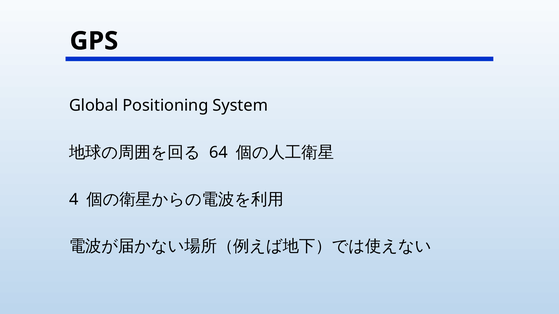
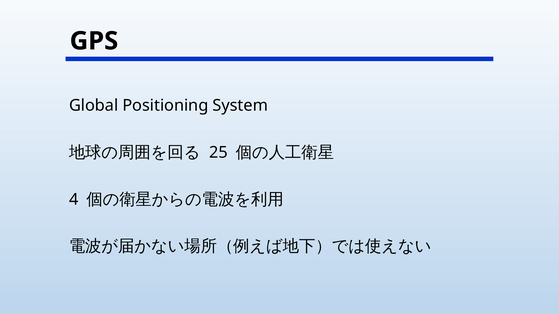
64: 64 -> 25
